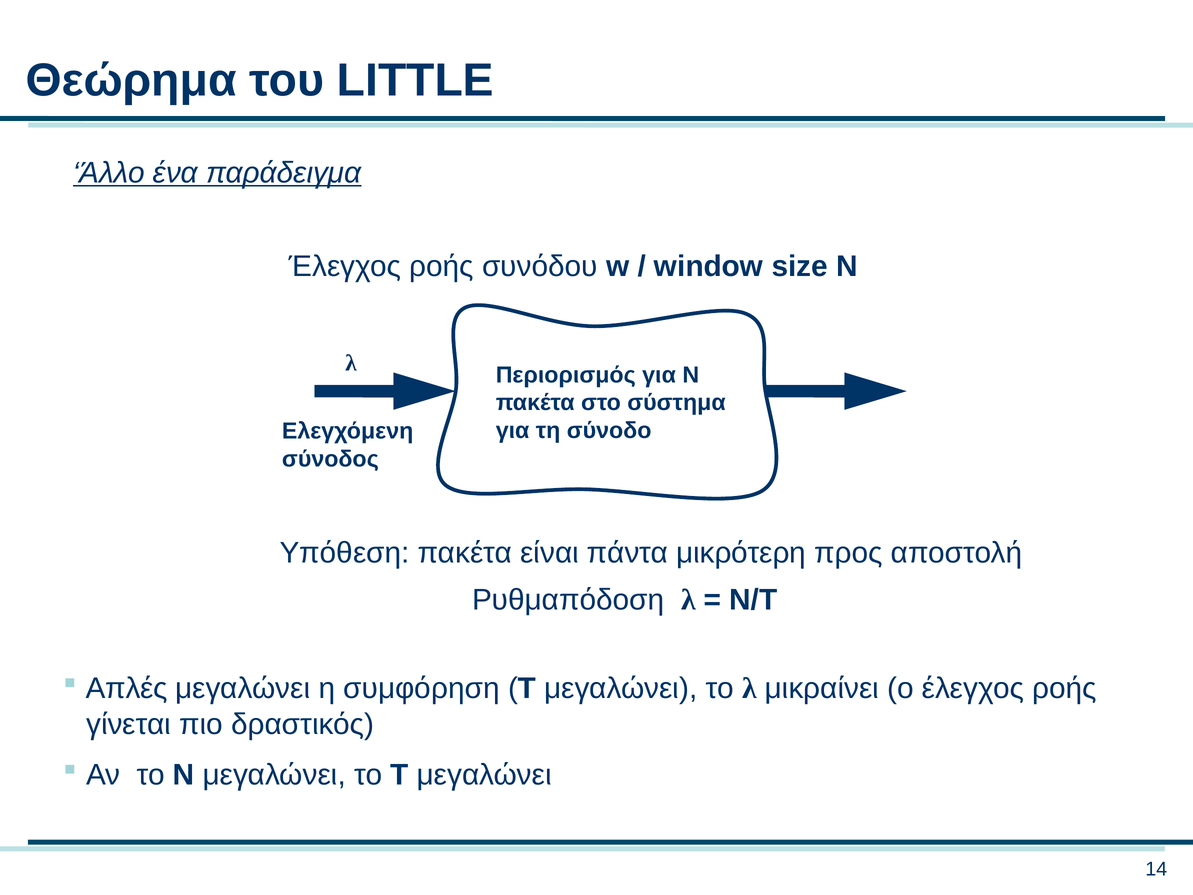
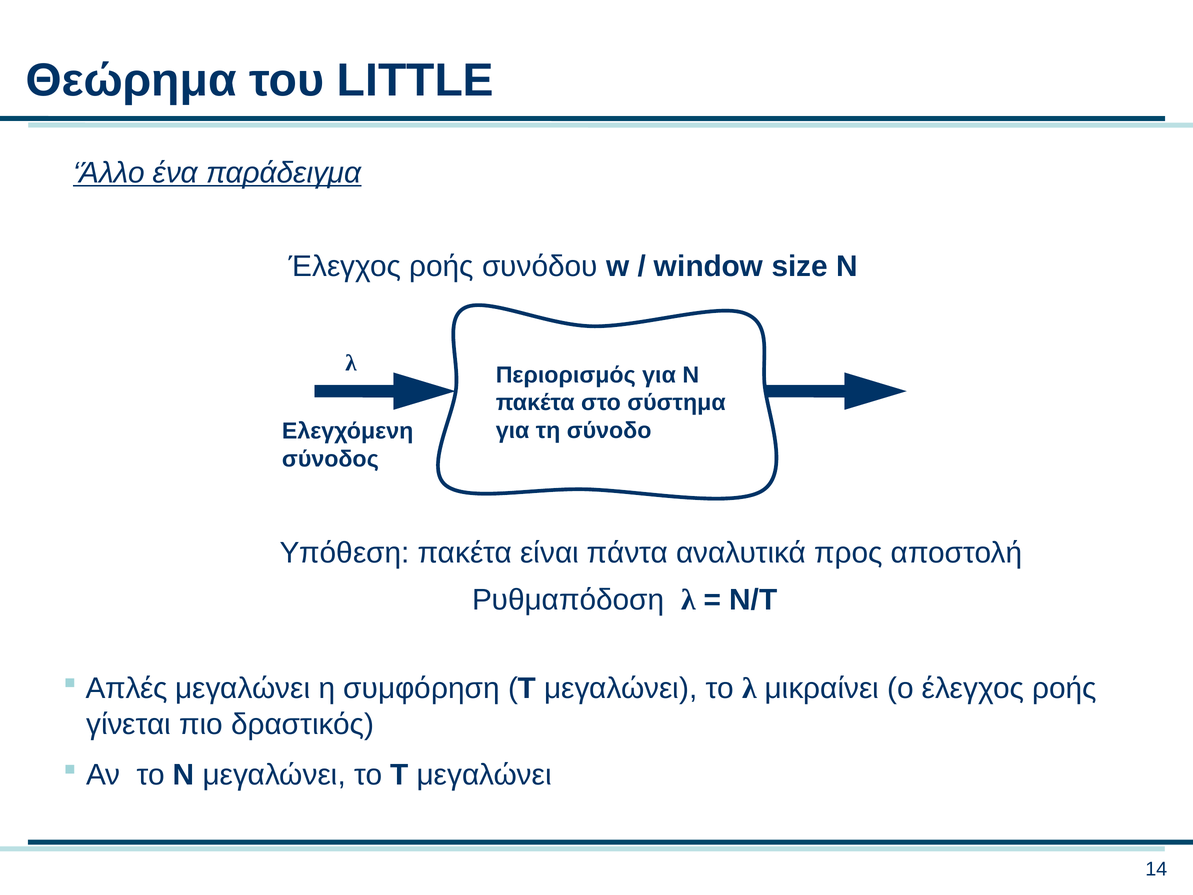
μικρότερη: μικρότερη -> αναλυτικά
